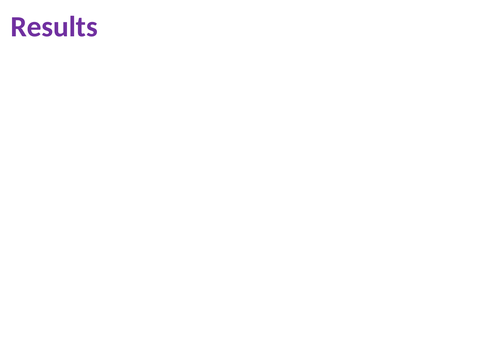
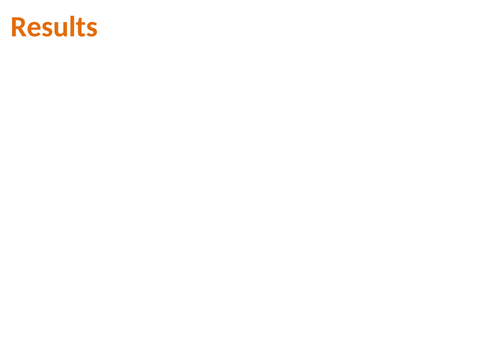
Results colour: purple -> orange
